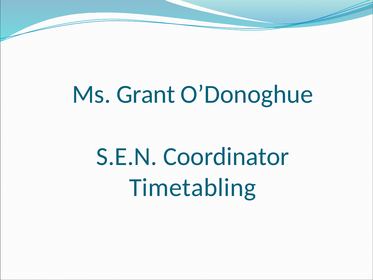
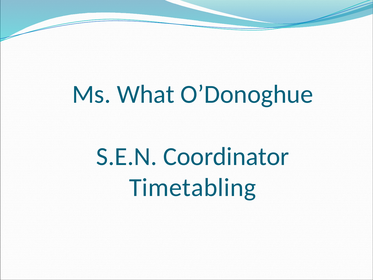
Grant: Grant -> What
